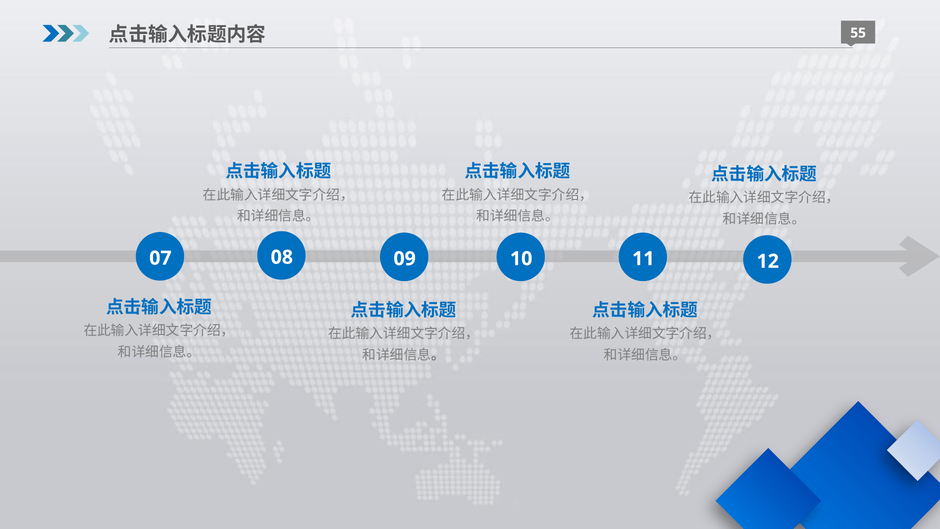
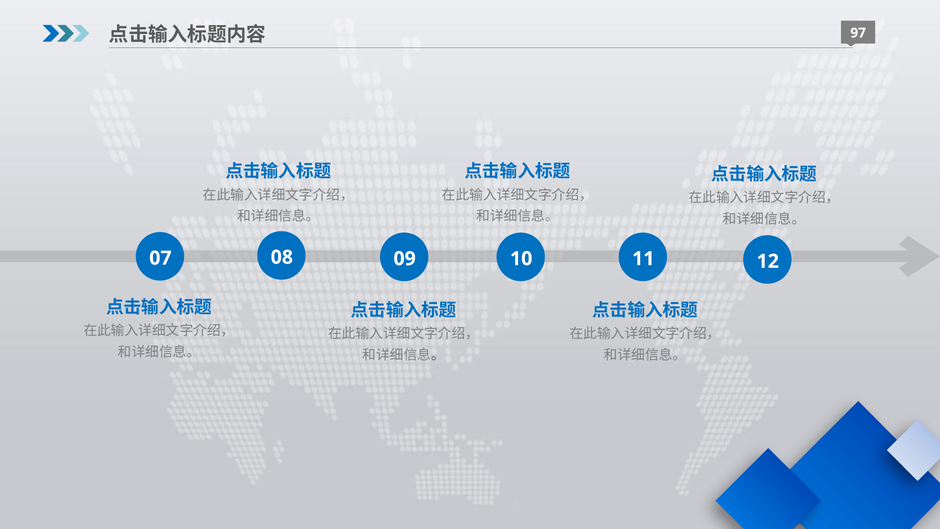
55: 55 -> 97
